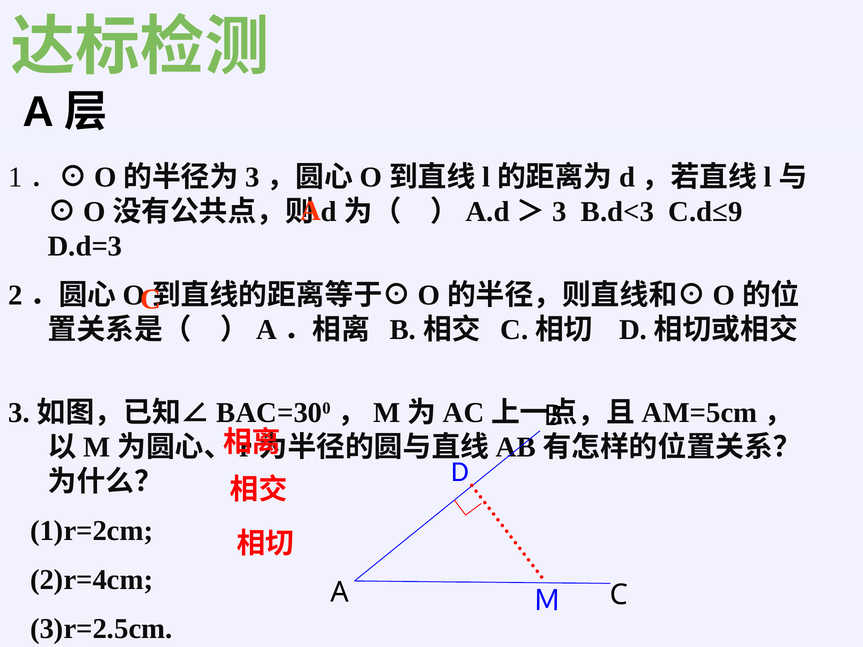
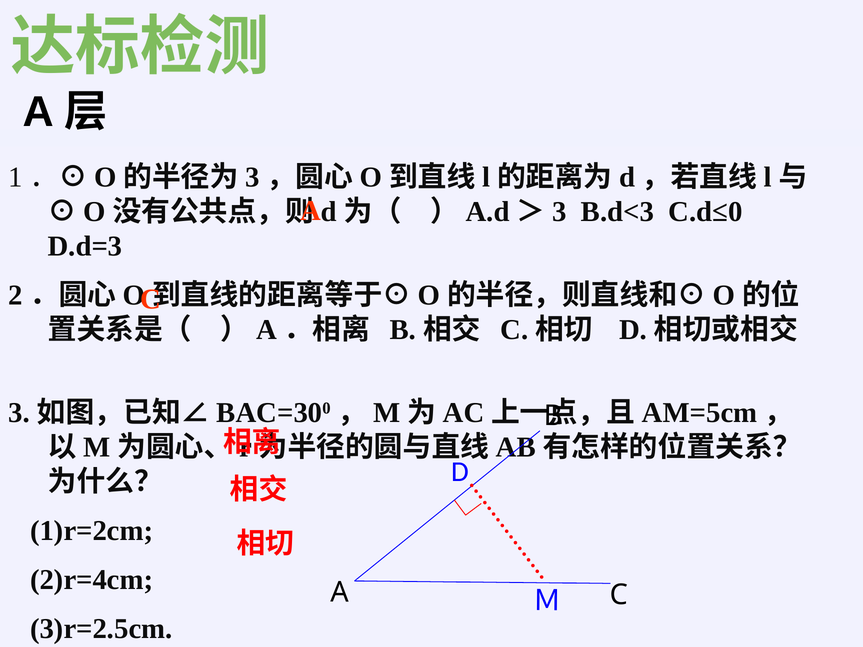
C.d≤9: C.d≤9 -> C.d≤0
